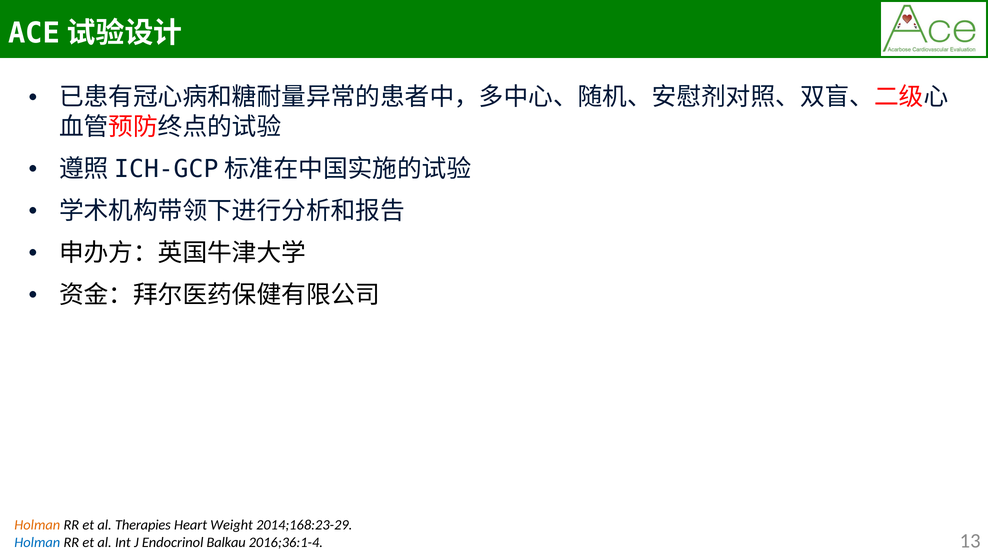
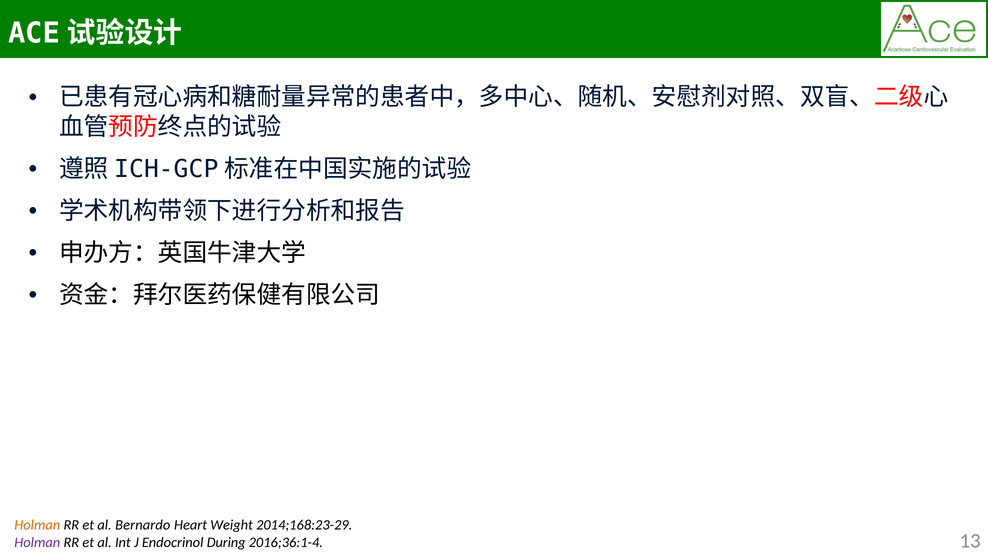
Therapies: Therapies -> Bernardo
Holman at (37, 542) colour: blue -> purple
Balkau: Balkau -> During
